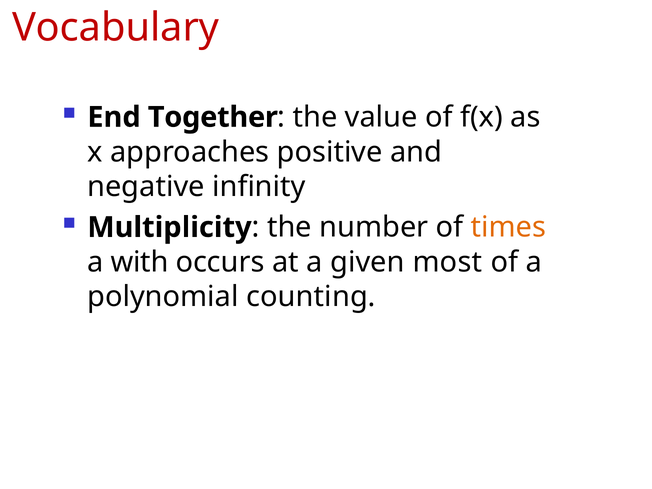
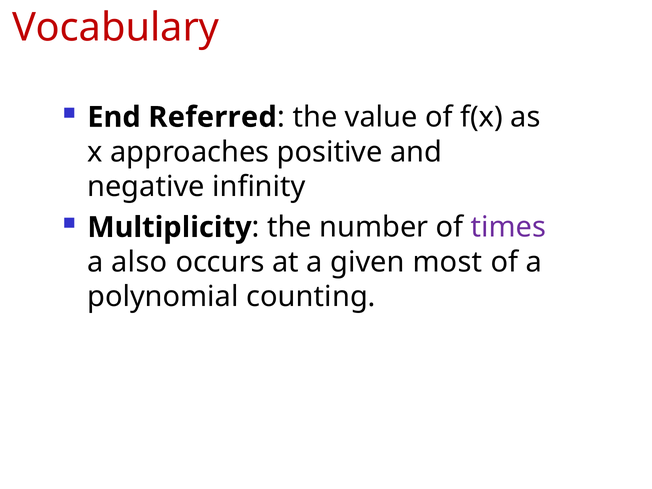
Together: Together -> Referred
times colour: orange -> purple
with: with -> also
